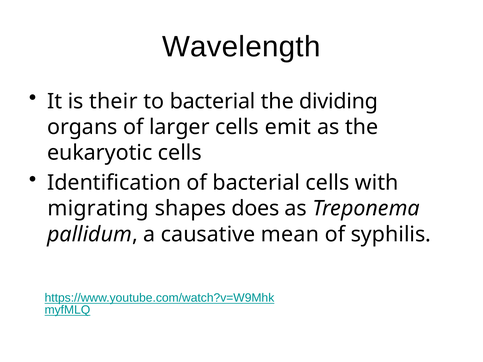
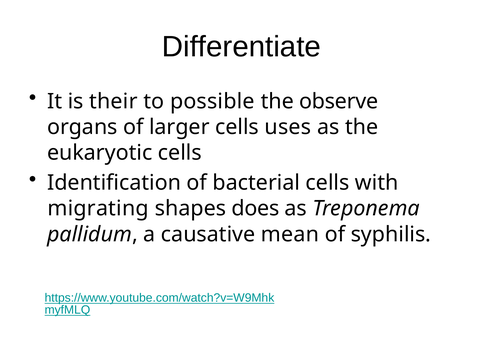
Wavelength: Wavelength -> Differentiate
to bacterial: bacterial -> possible
dividing: dividing -> observe
emit: emit -> uses
